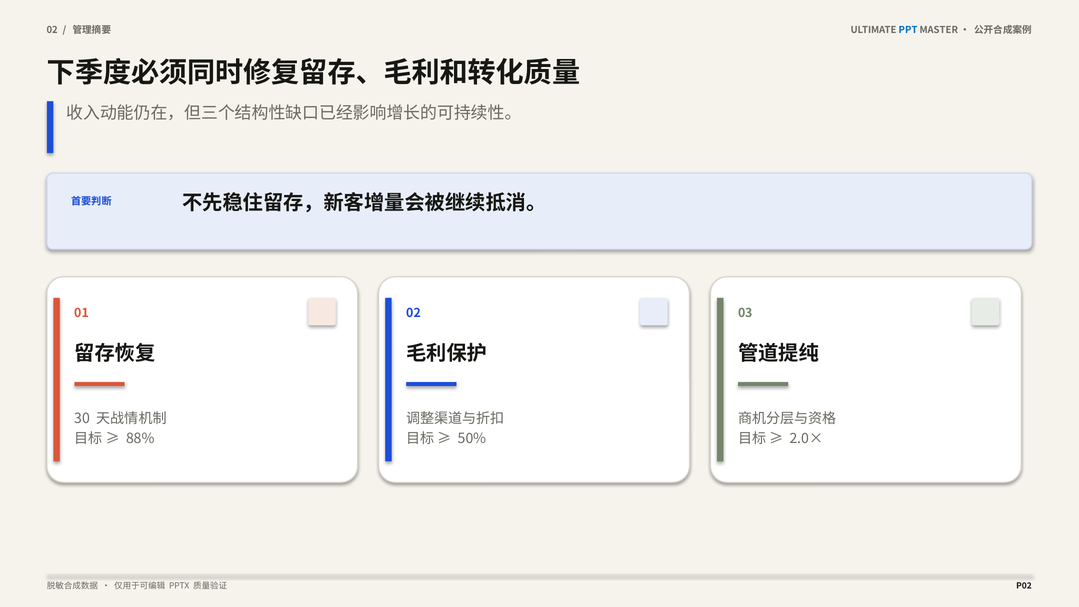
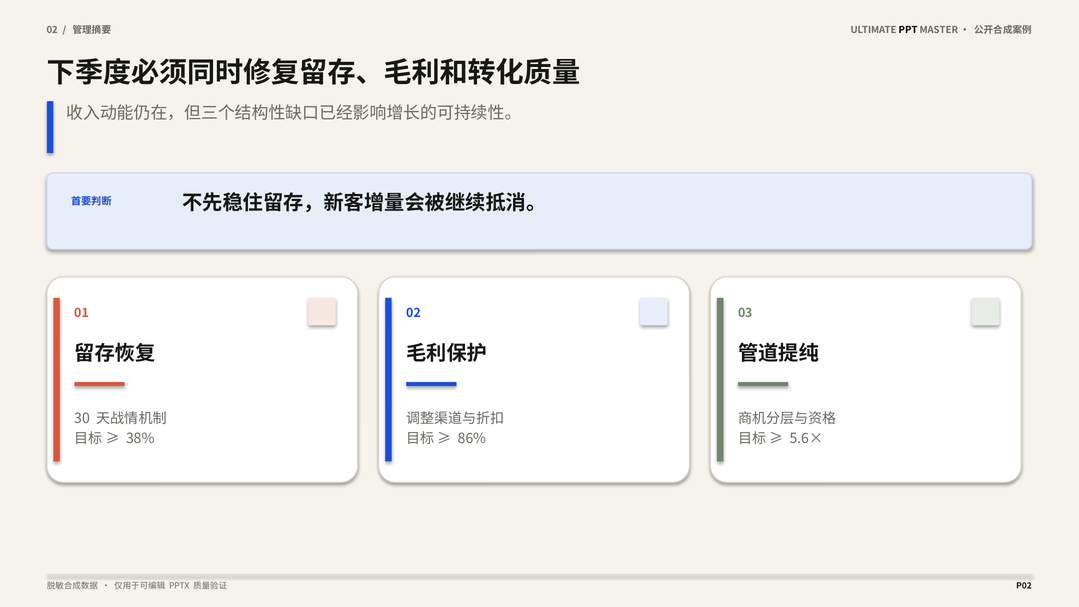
PPT colour: blue -> black
88%: 88% -> 38%
50%: 50% -> 86%
2.0×: 2.0× -> 5.6×
